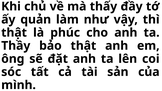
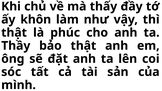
quản: quản -> khôn
